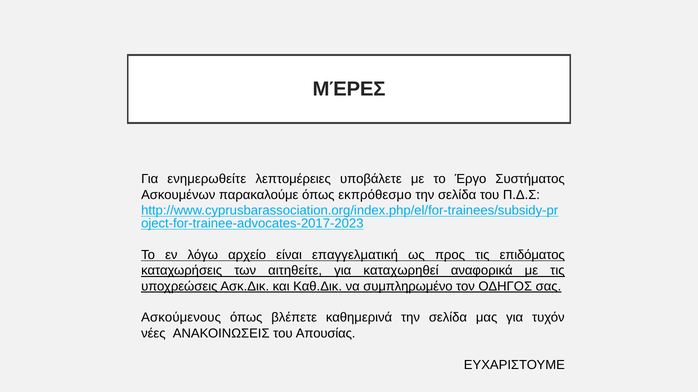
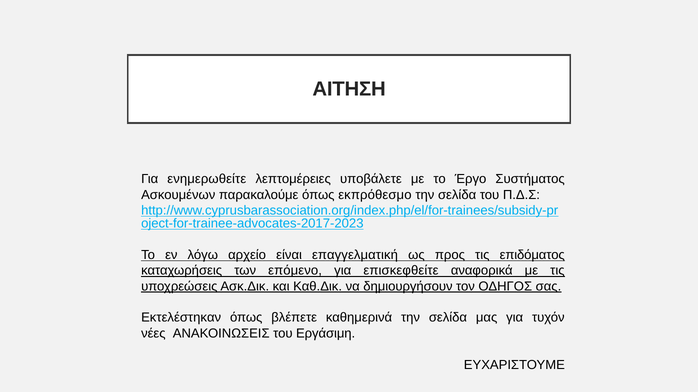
ΜΈΡΕΣ: ΜΈΡΕΣ -> ΑΙΤΗΣΗ
αιτηθείτε: αιτηθείτε -> επόμενο
καταχωρηθεί: καταχωρηθεί -> επισκεφθείτε
συμπληρωμένο: συμπληρωμένο -> δημιουργήσουν
Ασκούμενους: Ασκούμενους -> Εκτελέστηκαν
Απουσίας: Απουσίας -> Εργάσιμη
